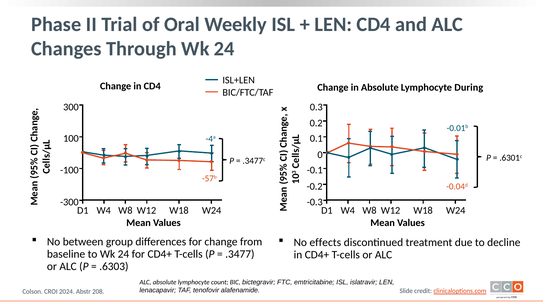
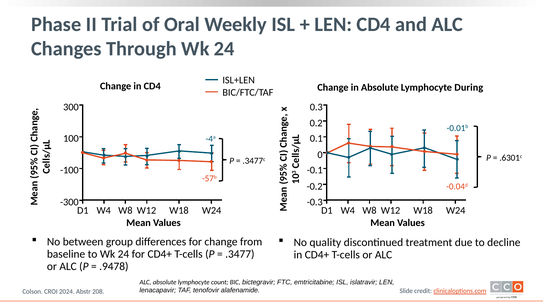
effects: effects -> quality
.6303: .6303 -> .9478
